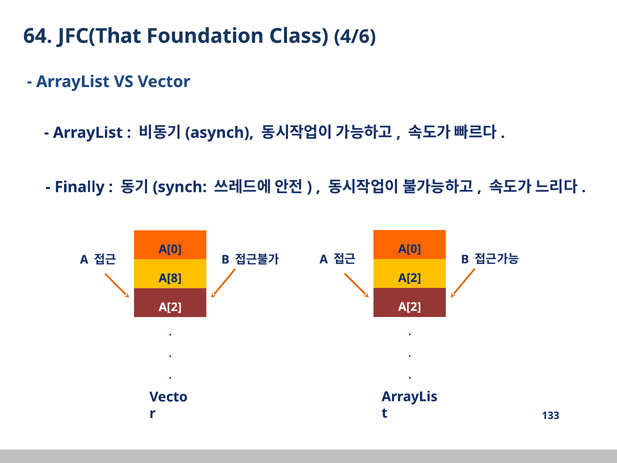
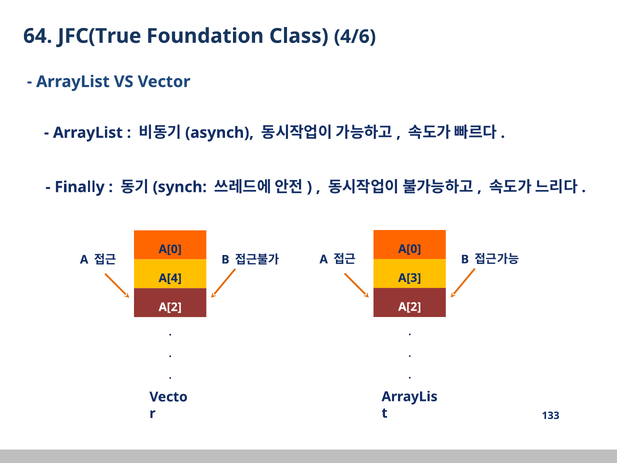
JFC(That: JFC(That -> JFC(True
A[2 at (410, 278): A[2 -> A[3
A[8: A[8 -> A[4
